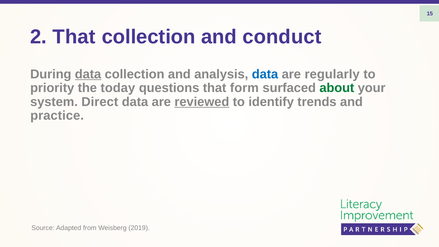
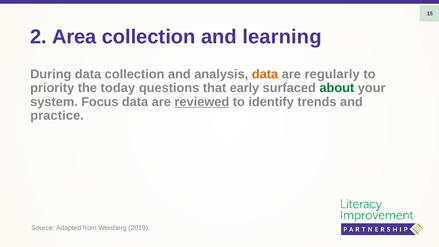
2 That: That -> Area
conduct: conduct -> learning
data at (88, 74) underline: present -> none
data at (265, 74) colour: blue -> orange
form: form -> early
Direct: Direct -> Focus
